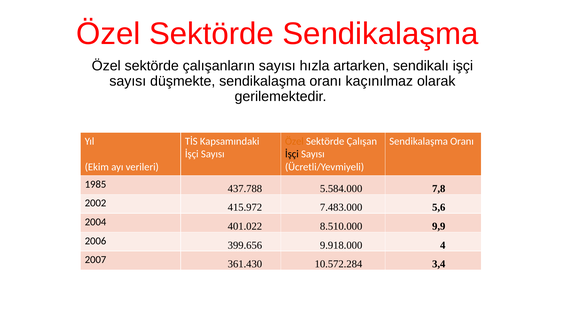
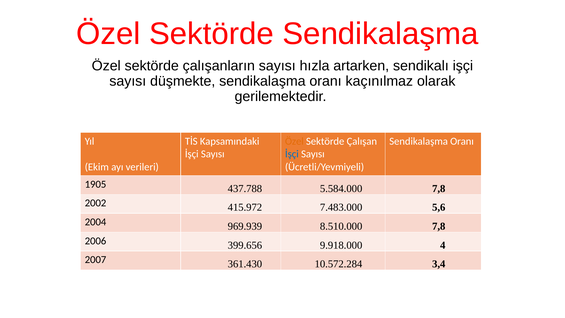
İşçi at (292, 154) colour: black -> blue
1985: 1985 -> 1905
401.022: 401.022 -> 969.939
8.510.000 9,9: 9,9 -> 7,8
